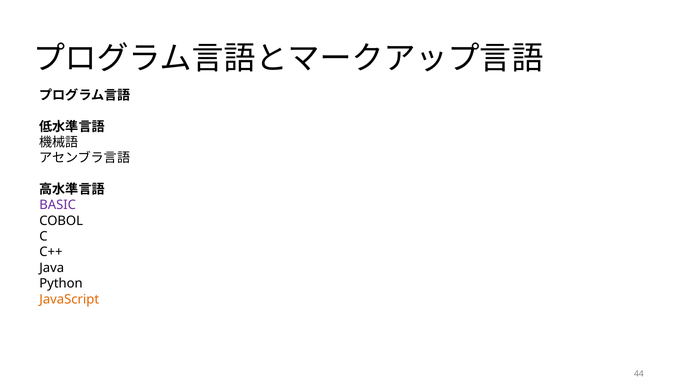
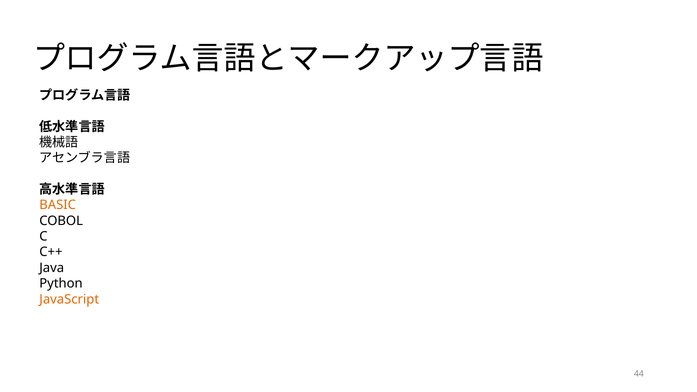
BASIC colour: purple -> orange
